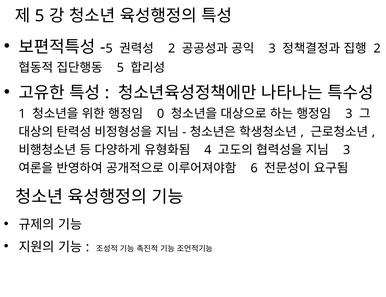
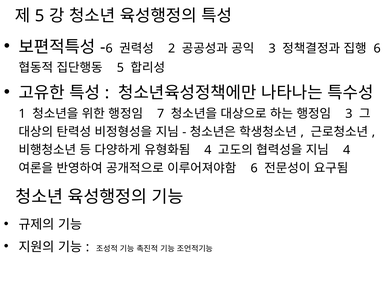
5 at (109, 48): 5 -> 6
2 at (377, 48): 2 -> 6
0: 0 -> 7
3 at (347, 150): 3 -> 4
